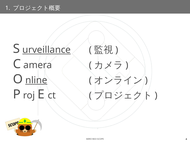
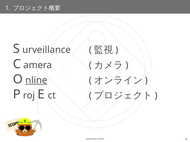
urveillance underline: present -> none
